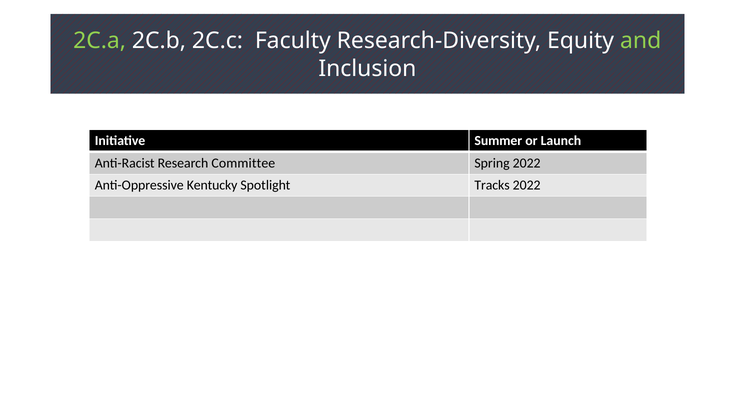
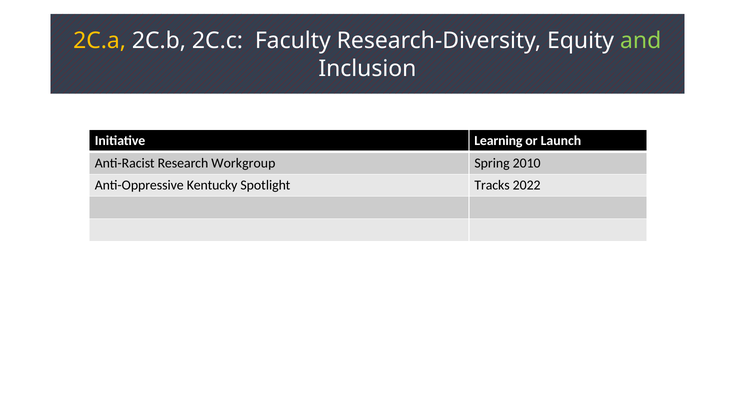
2C.a colour: light green -> yellow
Summer: Summer -> Learning
Committee: Committee -> Workgroup
Spring 2022: 2022 -> 2010
